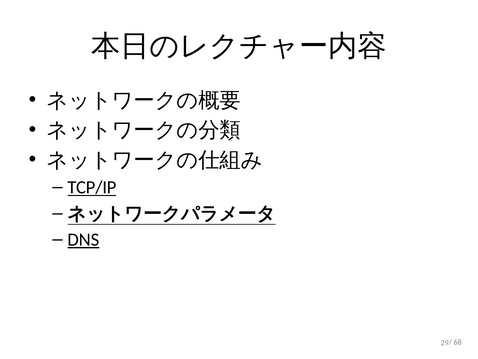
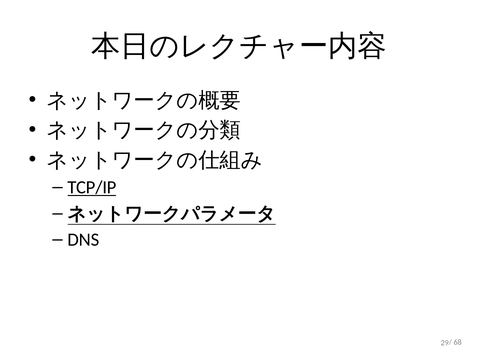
DNS underline: present -> none
